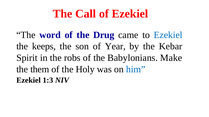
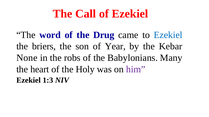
keeps: keeps -> briers
Spirit: Spirit -> None
Make: Make -> Many
them: them -> heart
him colour: blue -> purple
